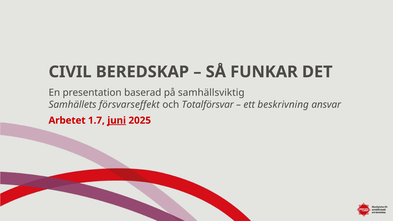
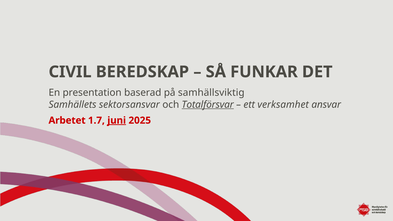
försvarseffekt: försvarseffekt -> sektorsansvar
Totalförsvar underline: none -> present
beskrivning: beskrivning -> verksamhet
